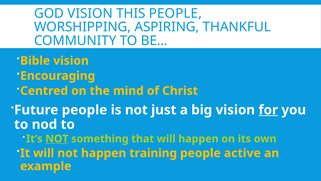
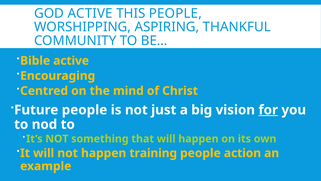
GOD VISION: VISION -> ACTIVE
Bible vision: vision -> active
NOT at (57, 139) underline: present -> none
active: active -> action
